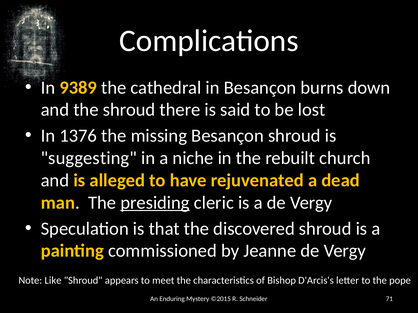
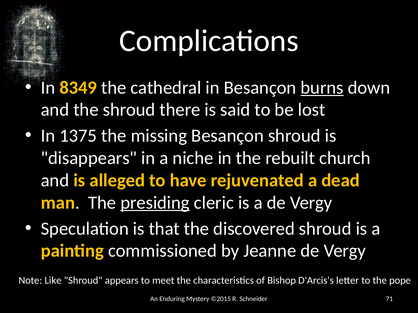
9389: 9389 -> 8349
burns underline: none -> present
1376: 1376 -> 1375
suggesting: suggesting -> disappears
